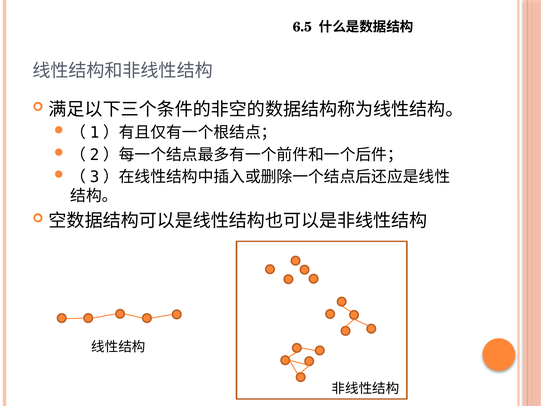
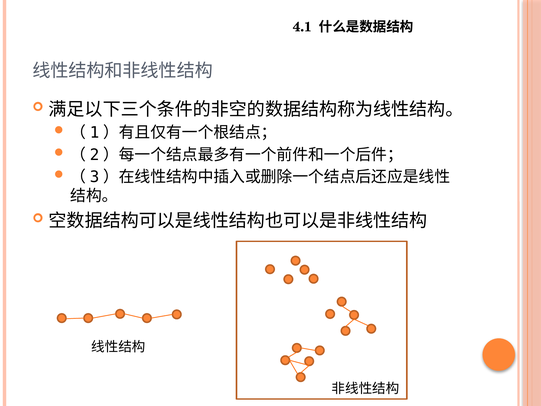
6.5: 6.5 -> 4.1
